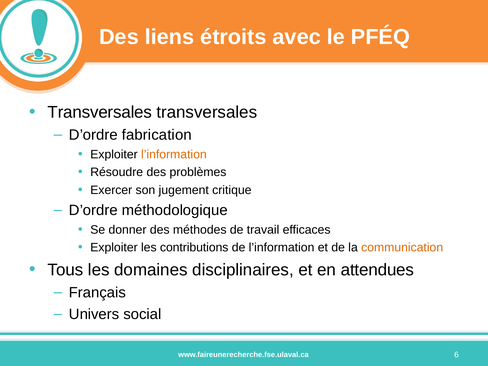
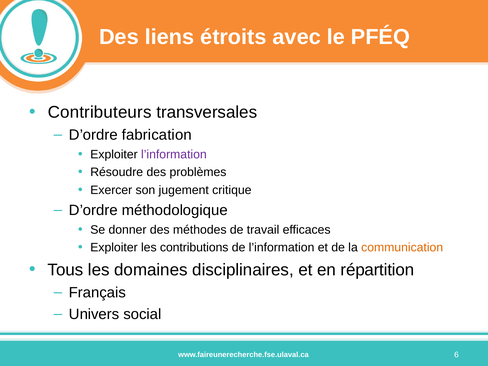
Transversales at (100, 112): Transversales -> Contributeurs
l’information at (174, 154) colour: orange -> purple
attendues: attendues -> répartition
